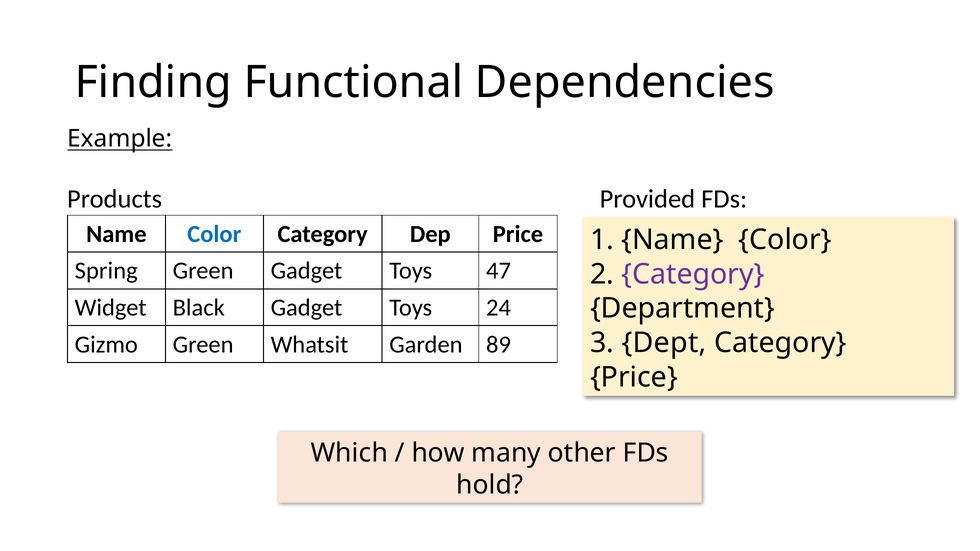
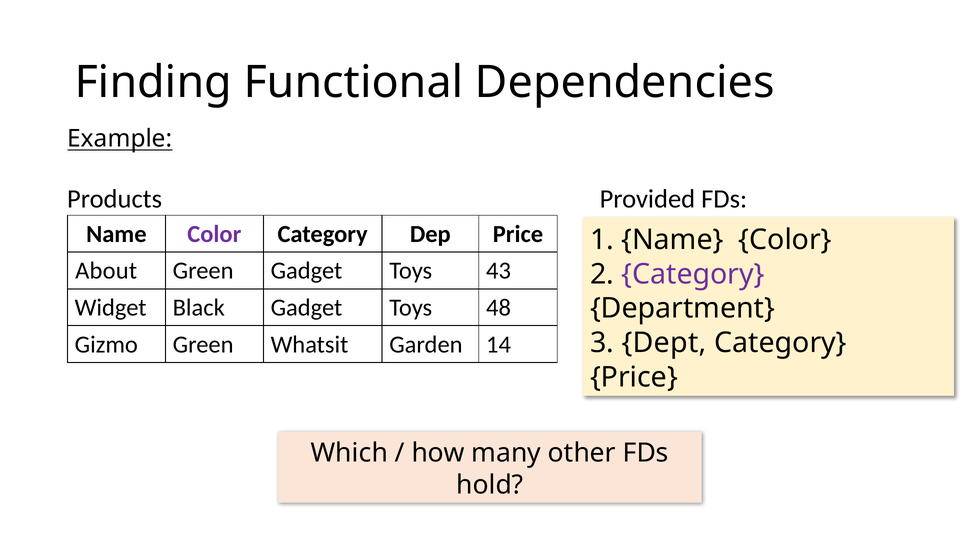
Color at (214, 234) colour: blue -> purple
Spring: Spring -> About
47: 47 -> 43
24: 24 -> 48
89: 89 -> 14
